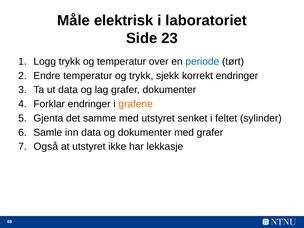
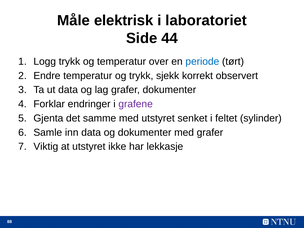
23: 23 -> 44
korrekt endringer: endringer -> observert
grafene colour: orange -> purple
Også: Også -> Viktig
